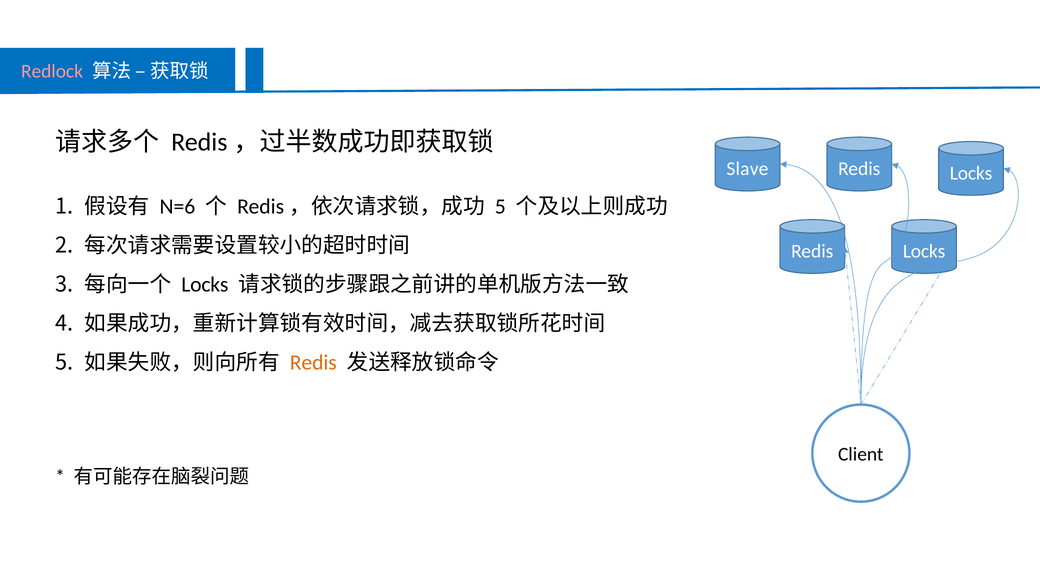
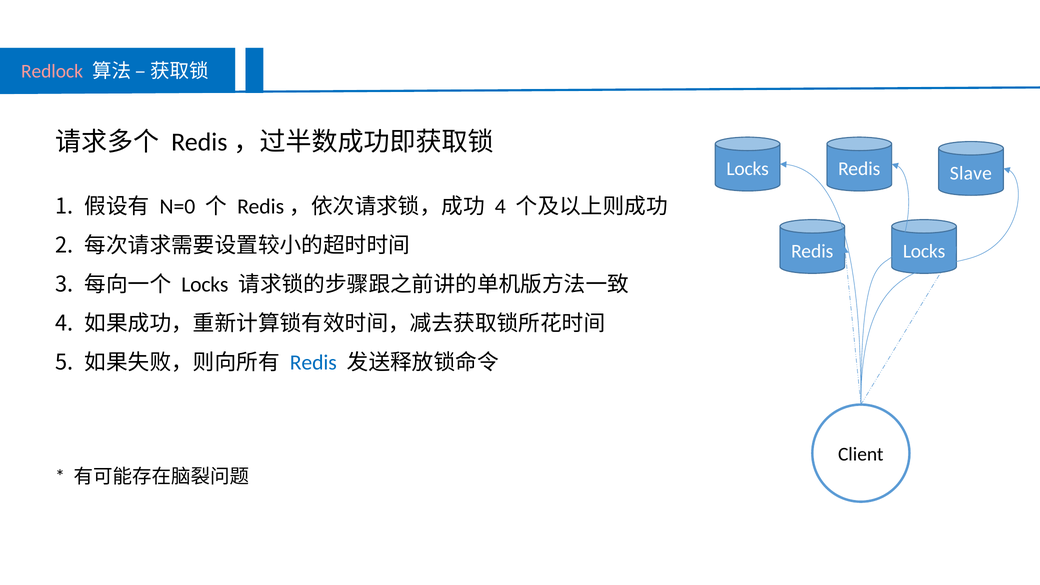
Slave at (747, 169): Slave -> Locks
Locks at (971, 173): Locks -> Slave
N=6: N=6 -> N=0
5 at (500, 207): 5 -> 4
Redis at (313, 363) colour: orange -> blue
